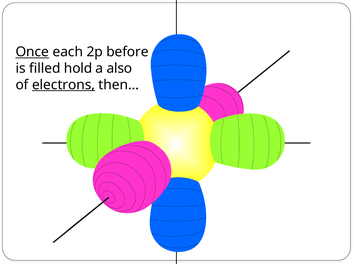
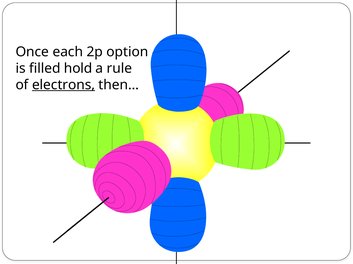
Once underline: present -> none
before: before -> option
also: also -> rule
